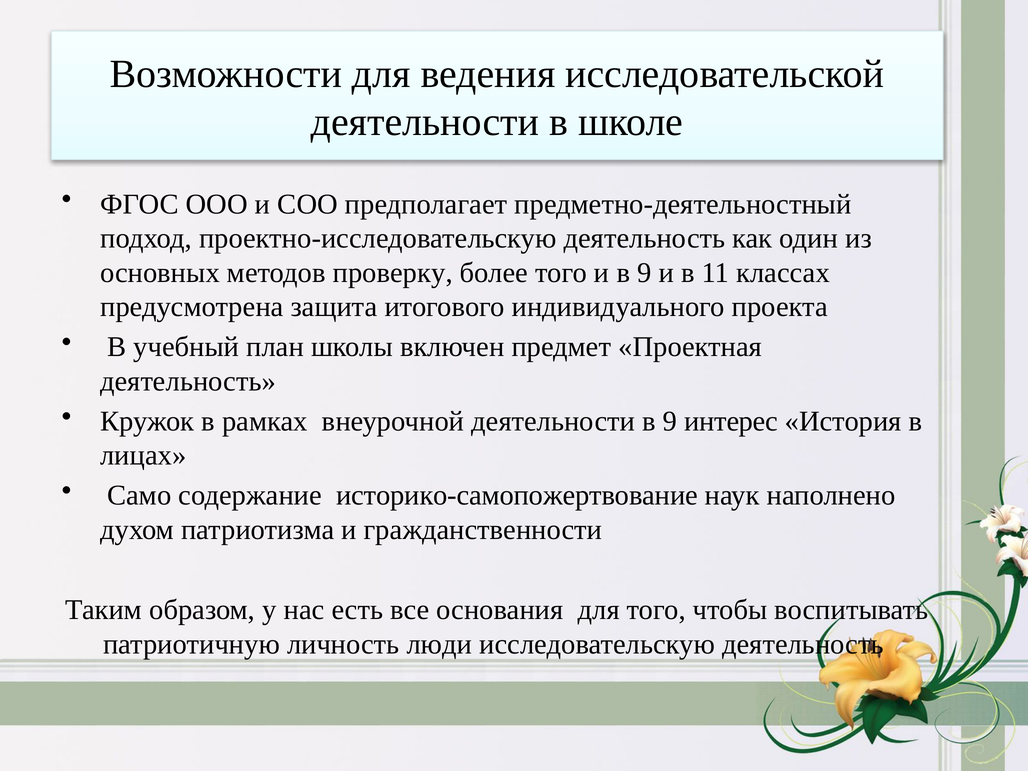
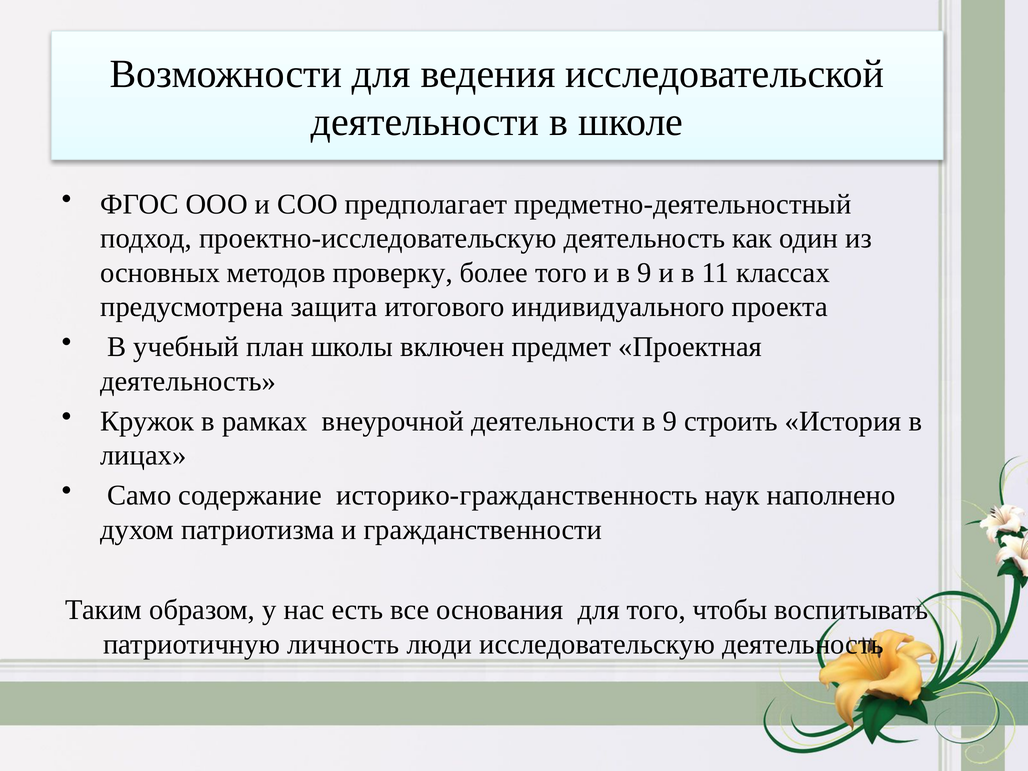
интерес: интерес -> строить
историко-самопожертвование: историко-самопожертвование -> историко-гражданственность
